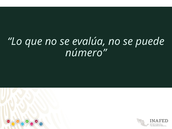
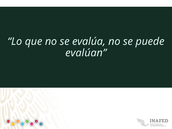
número: número -> evalúan
